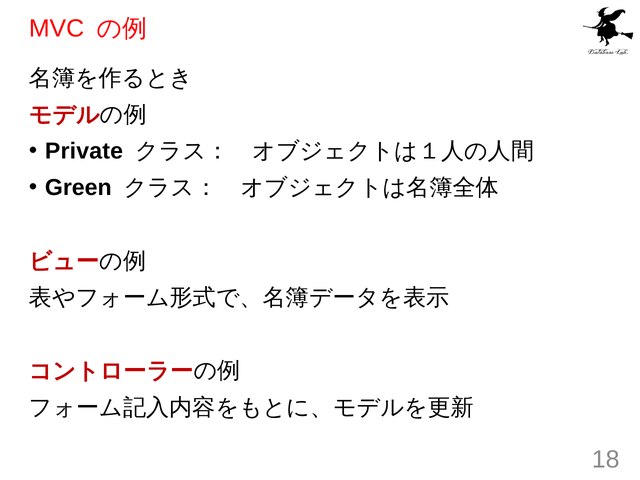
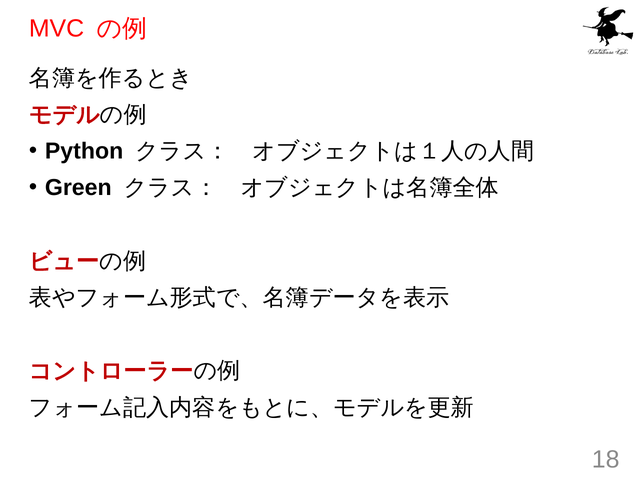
Private: Private -> Python
